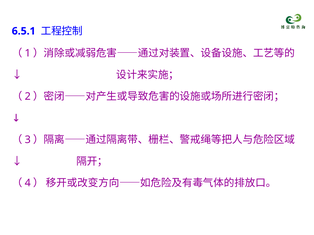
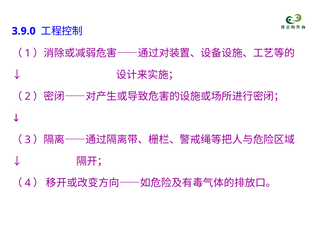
6.5.1: 6.5.1 -> 3.9.0
